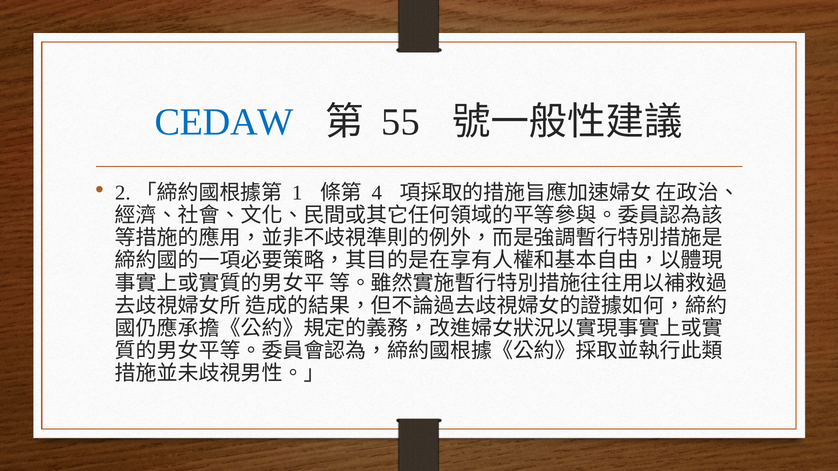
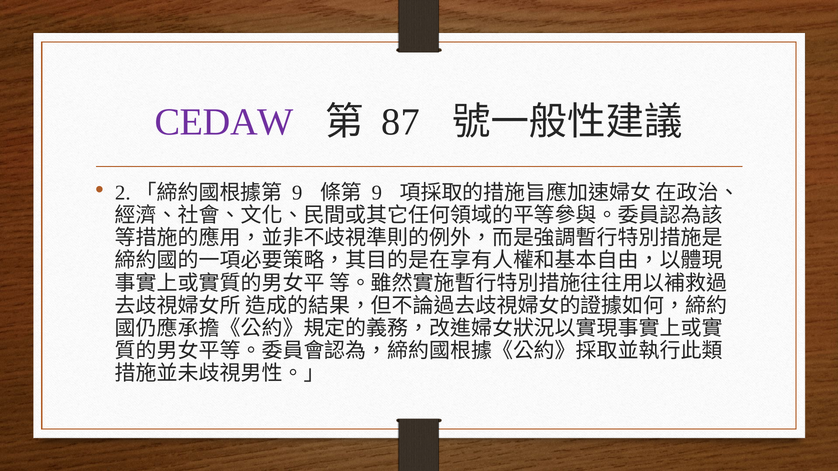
CEDAW colour: blue -> purple
55: 55 -> 87
1 at (297, 193): 1 -> 9
4 at (377, 193): 4 -> 9
